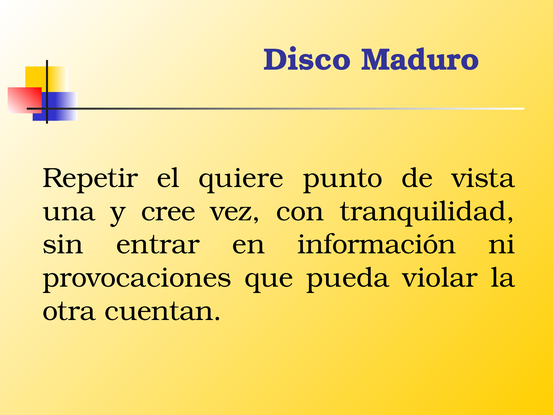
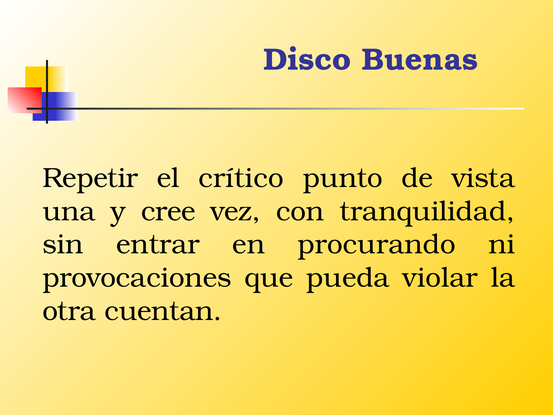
Maduro: Maduro -> Buenas
quiere: quiere -> crítico
información: información -> procurando
